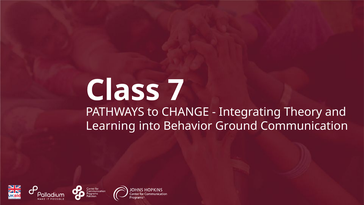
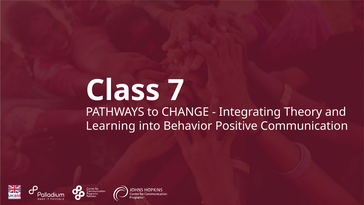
Ground: Ground -> Positive
